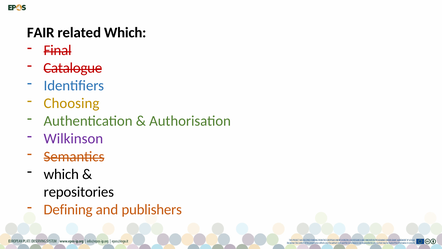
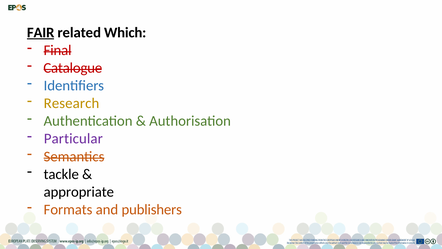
FAIR underline: none -> present
Choosing: Choosing -> Research
Wilkinson: Wilkinson -> Particular
which at (61, 174): which -> tackle
repositories: repositories -> appropriate
Defining: Defining -> Formats
